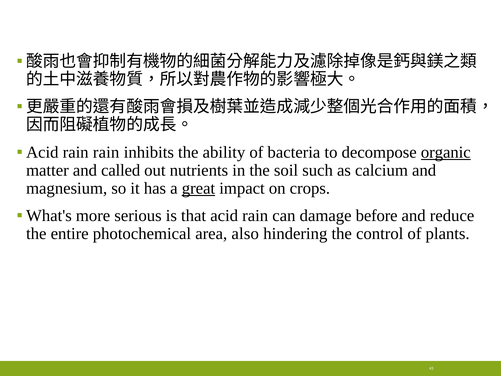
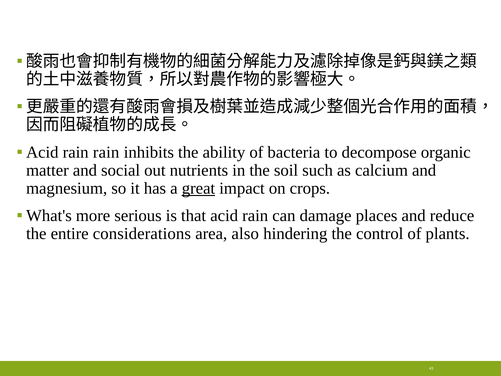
organic underline: present -> none
called: called -> social
before: before -> places
photochemical: photochemical -> considerations
